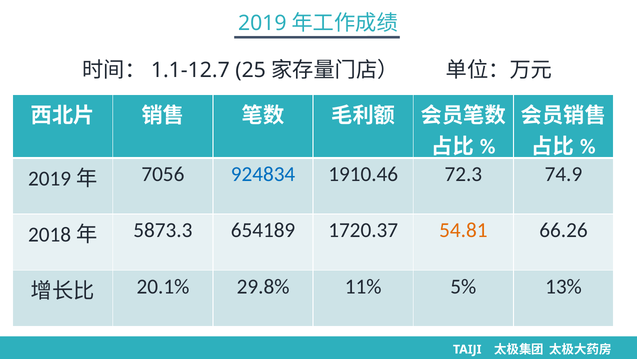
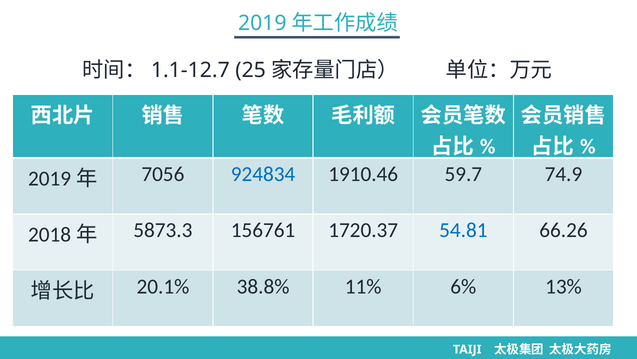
72.3: 72.3 -> 59.7
654189: 654189 -> 156761
54.81 colour: orange -> blue
29.8%: 29.8% -> 38.8%
5%: 5% -> 6%
